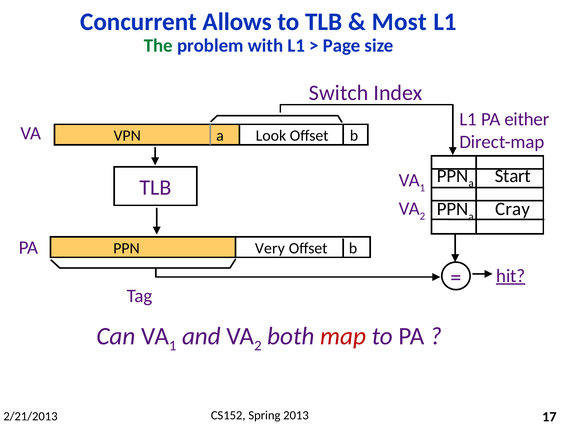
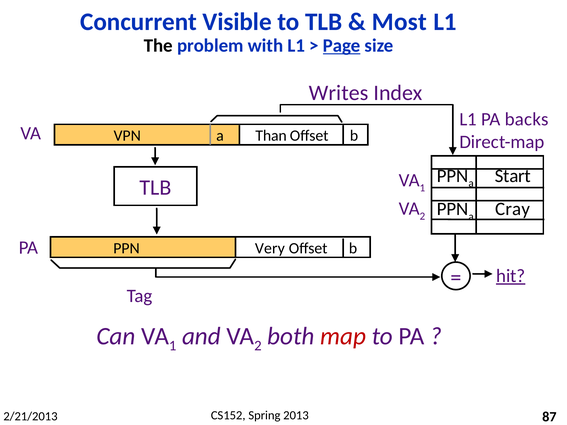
Allows: Allows -> Visible
The colour: green -> black
Page underline: none -> present
Switch: Switch -> Writes
either: either -> backs
Look: Look -> Than
17: 17 -> 87
